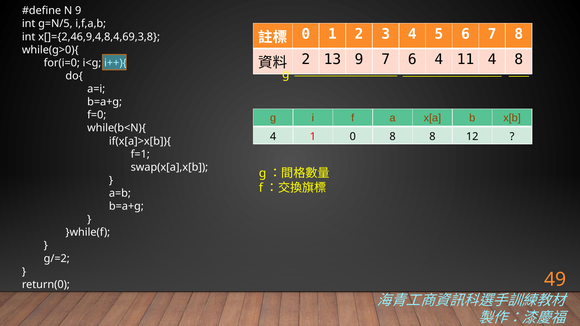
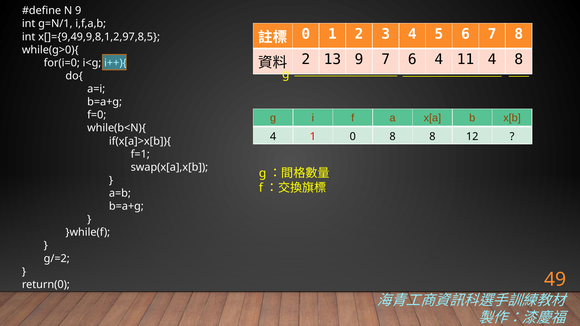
g=N/5: g=N/5 -> g=N/1
x[]={2,46,9,4,8,4,69,3,8: x[]={2,46,9,4,8,4,69,3,8 -> x[]={9,49,9,8,1,2,97,8,5
